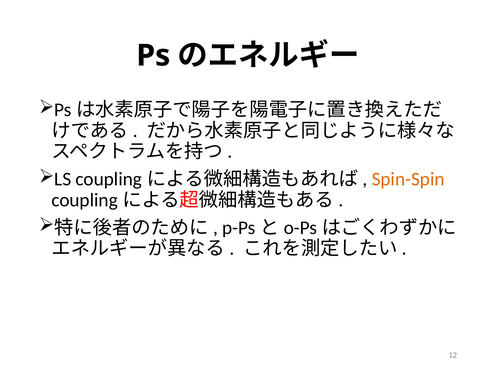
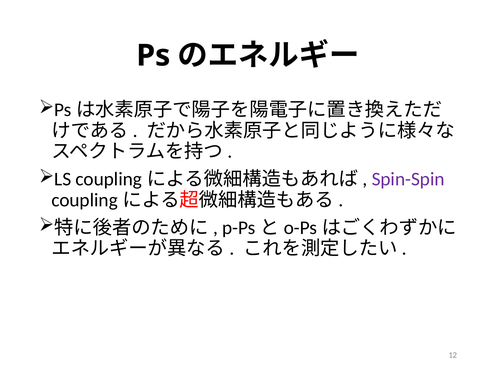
Spin-Spin colour: orange -> purple
